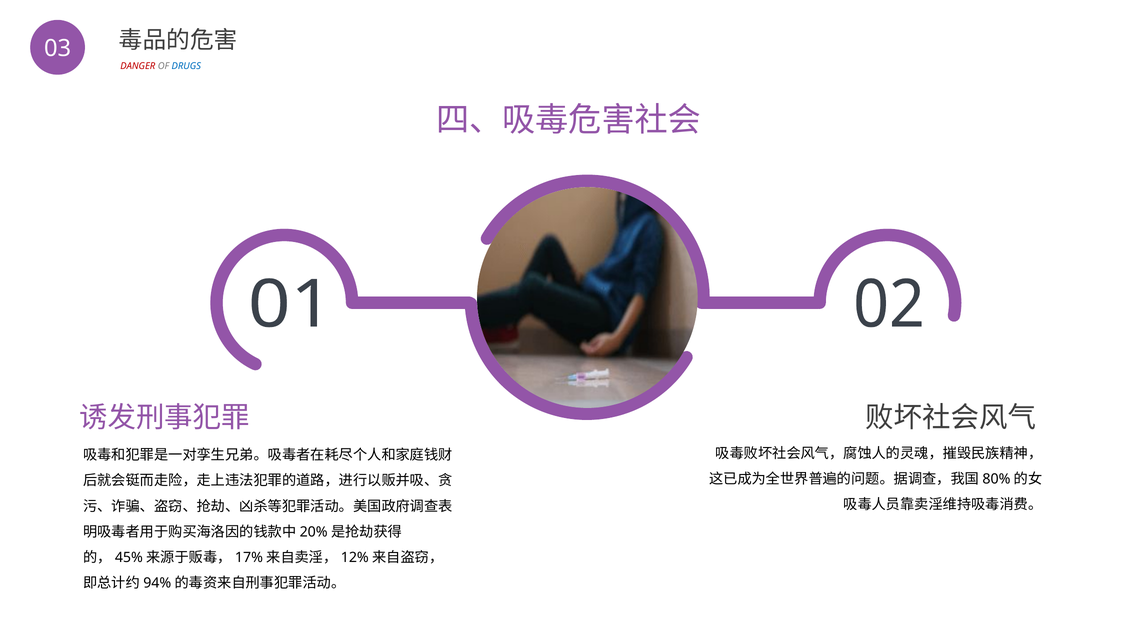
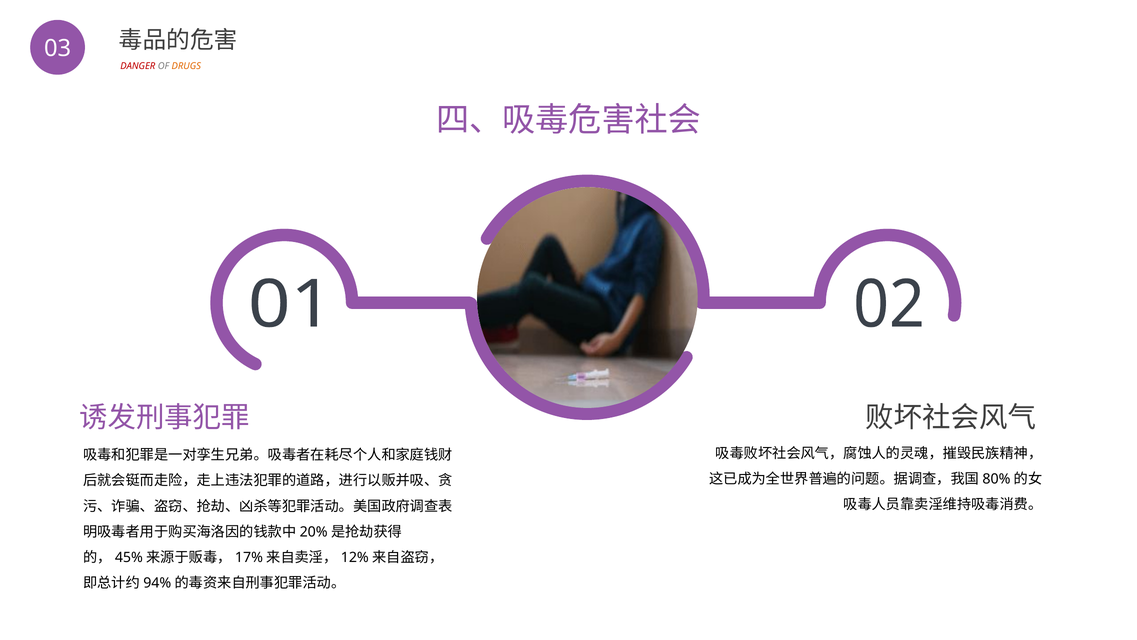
DRUGS colour: blue -> orange
